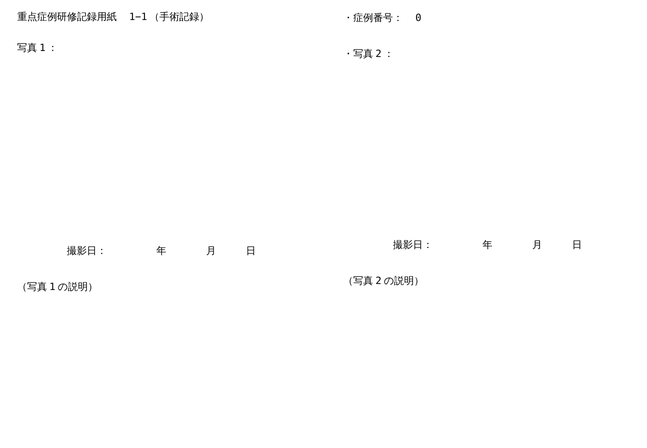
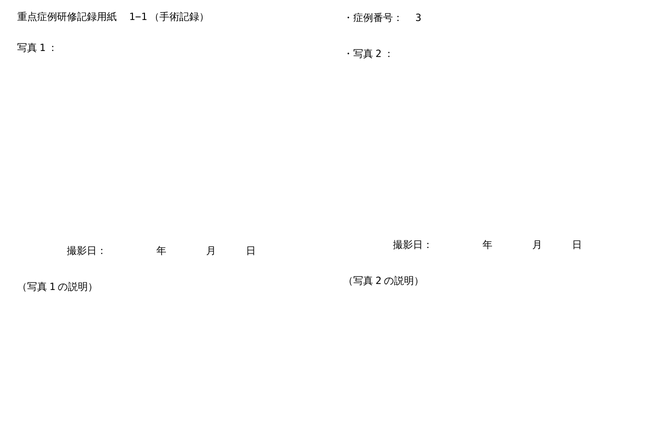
0: 0 -> 3
